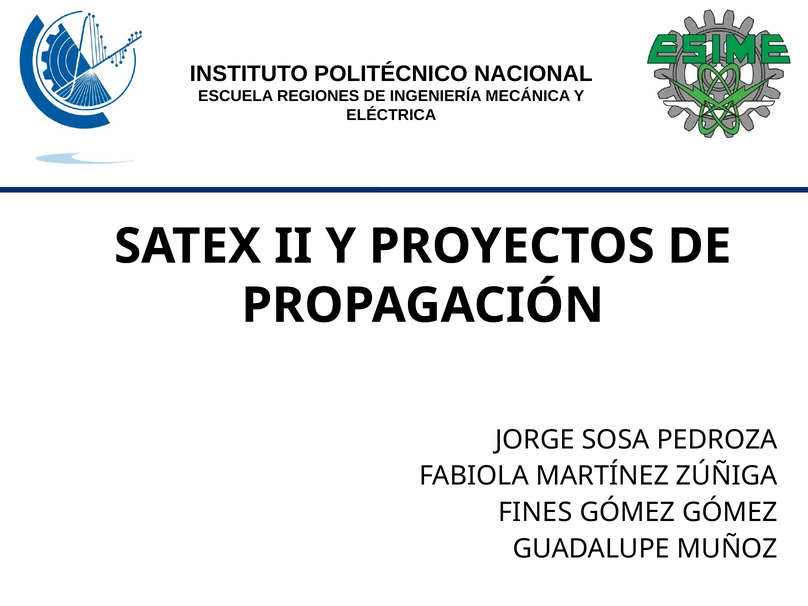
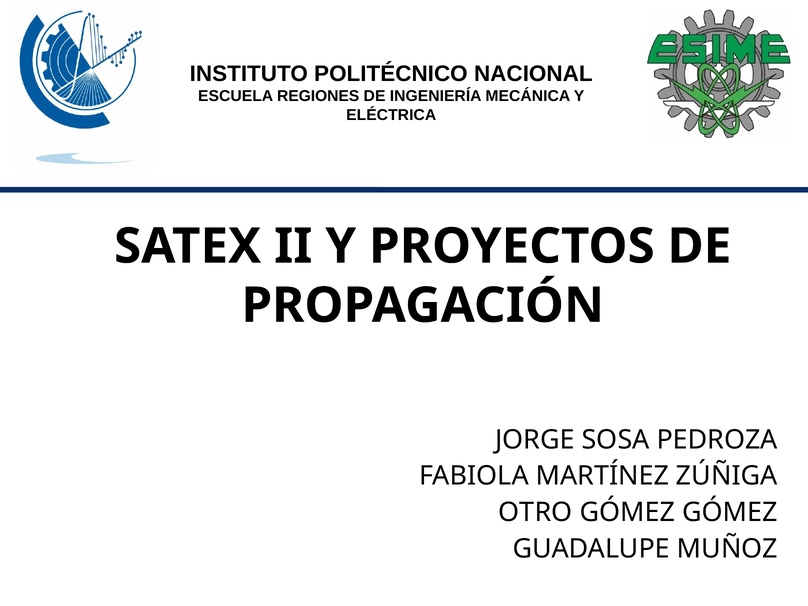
FINES: FINES -> OTRO
